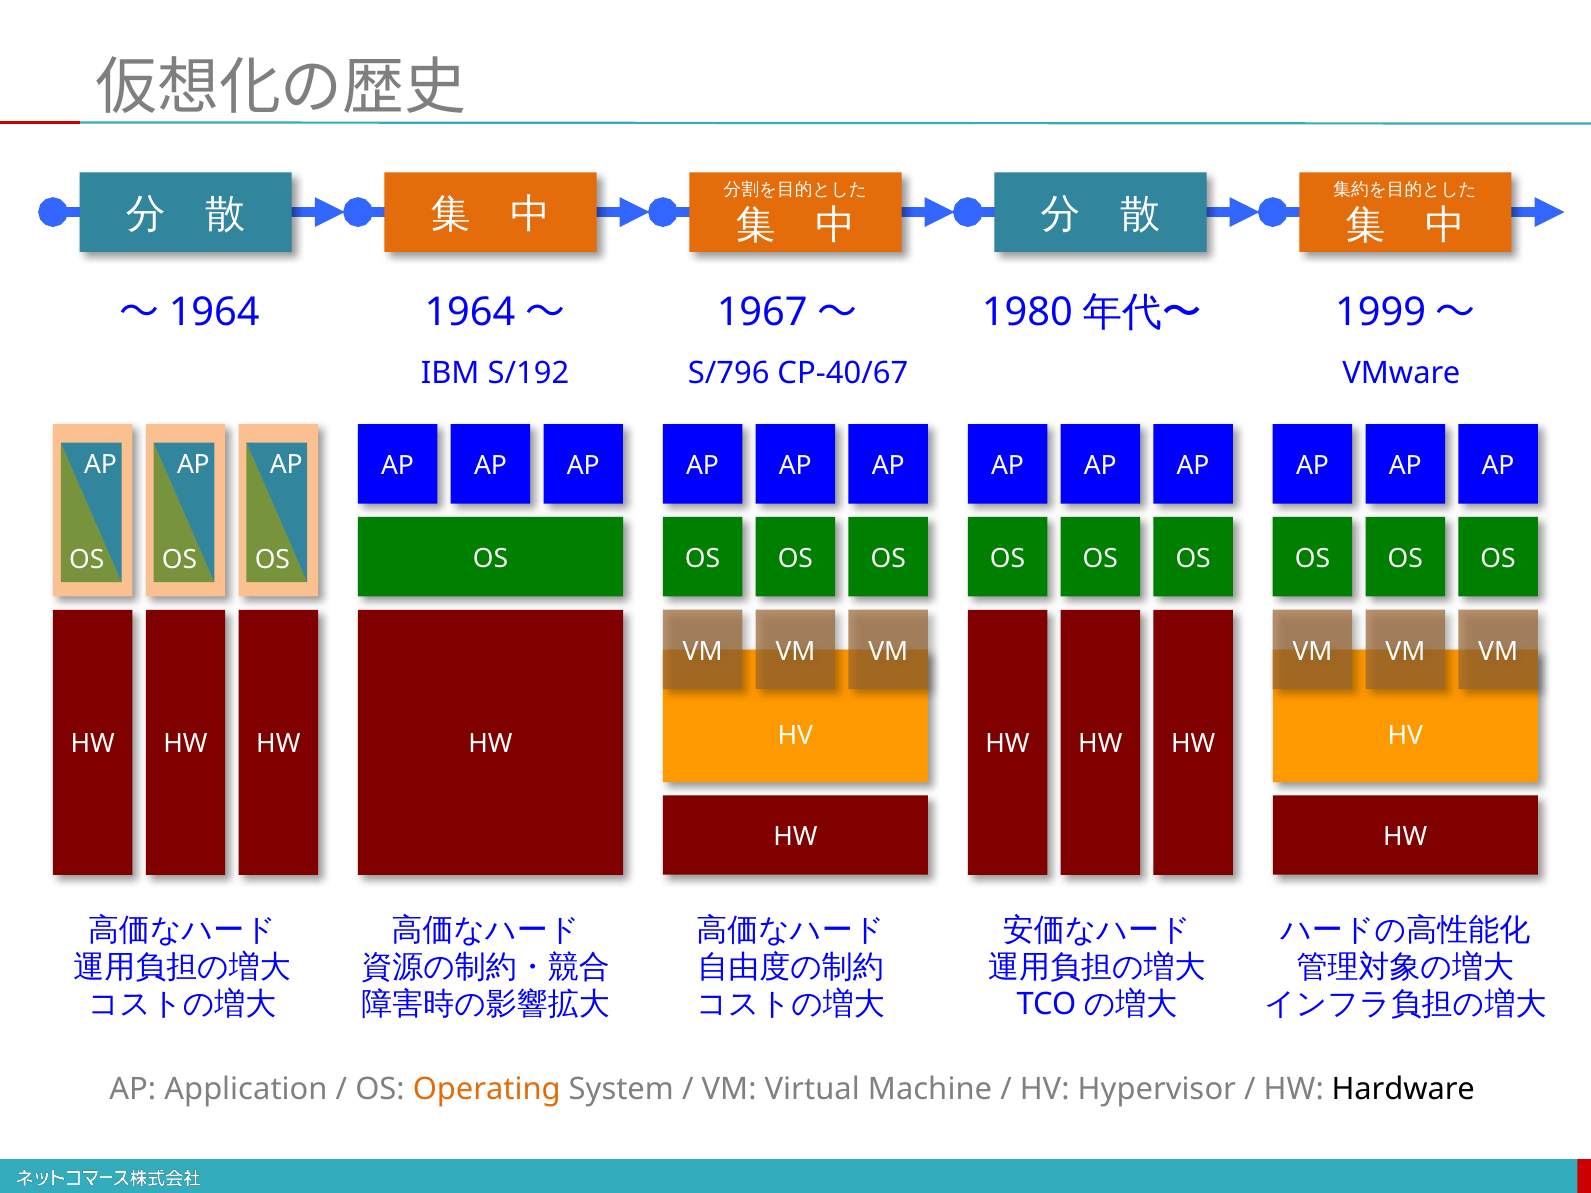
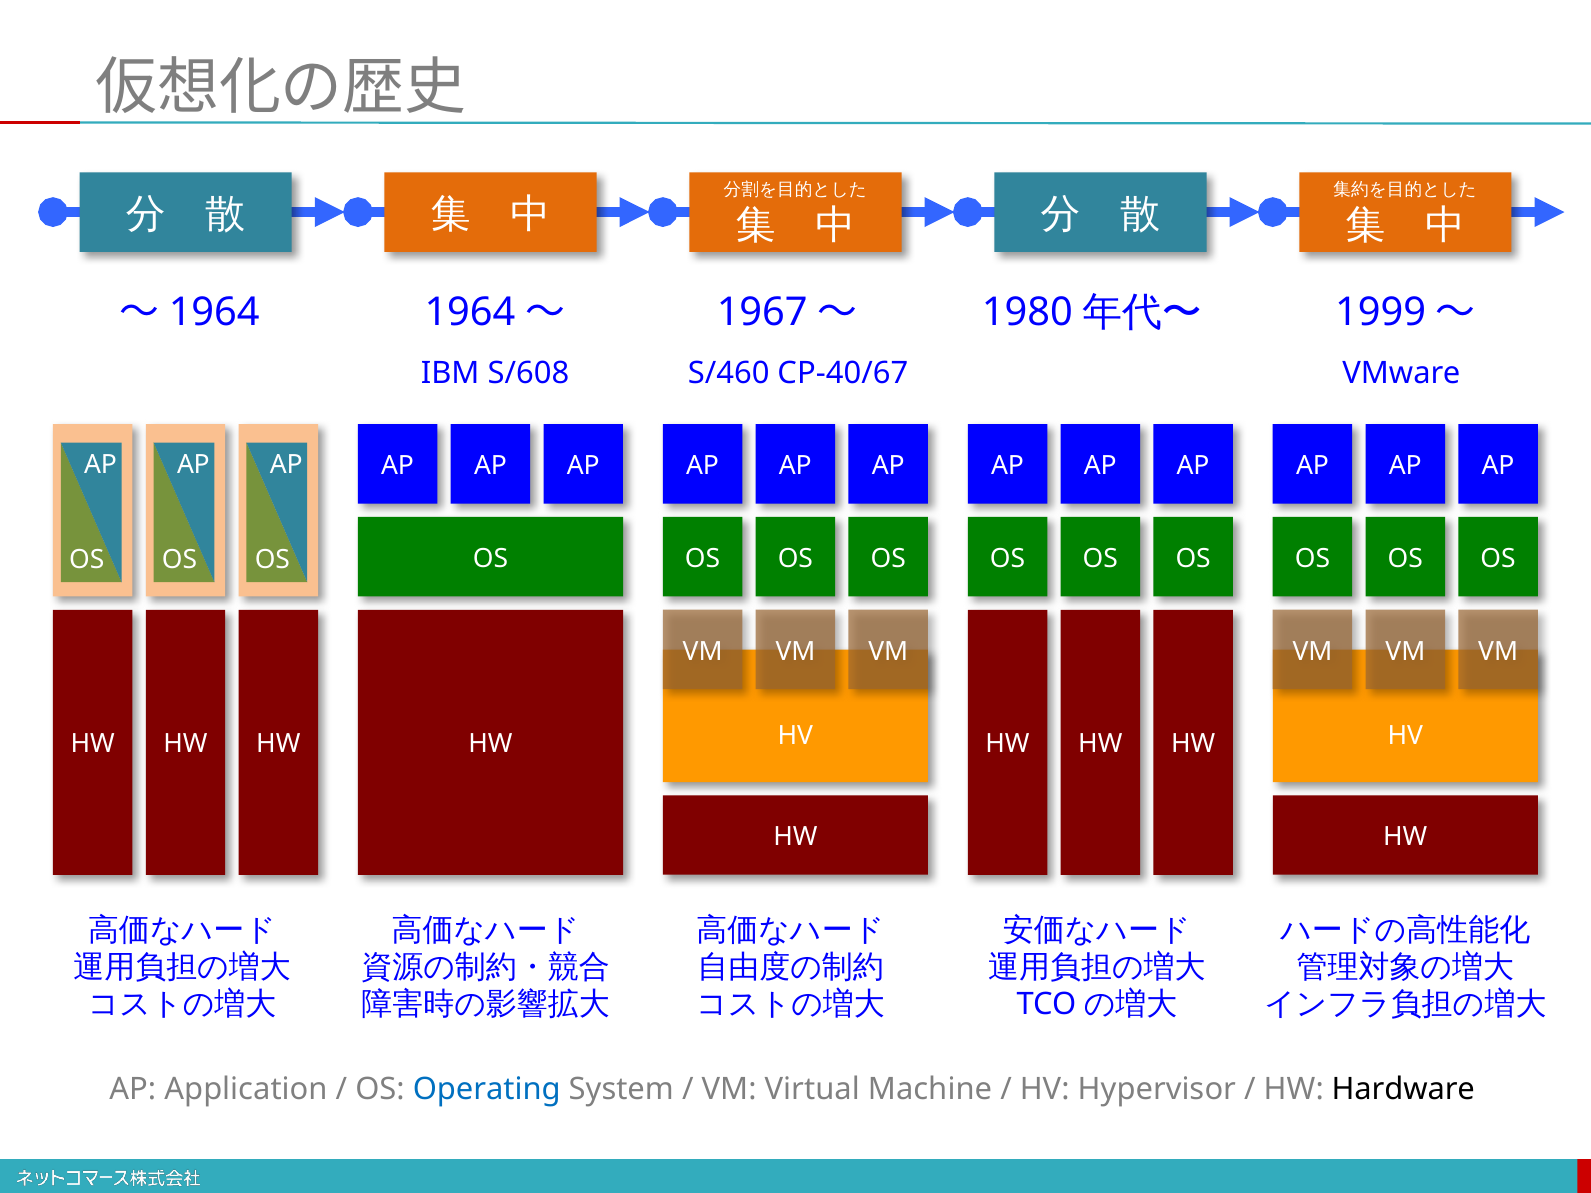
S/192: S/192 -> S/608
S/796: S/796 -> S/460
Operating colour: orange -> blue
